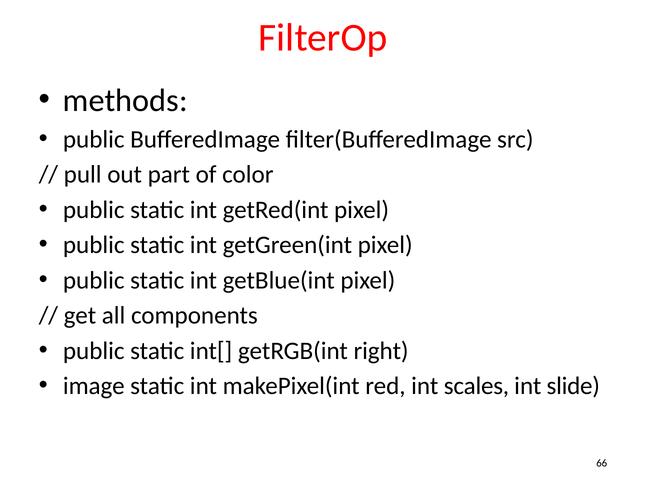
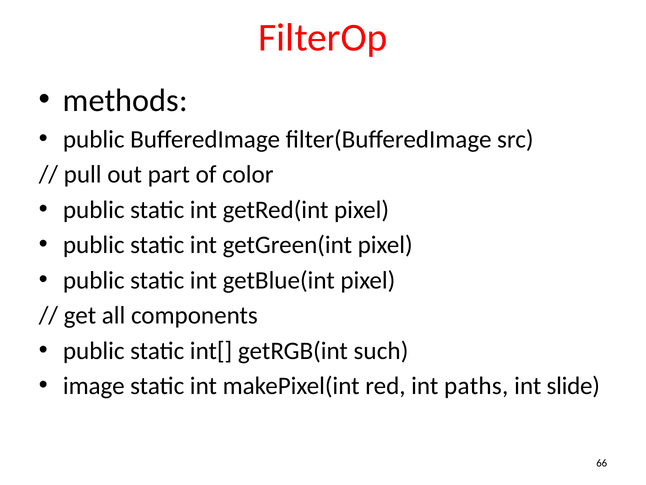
right: right -> such
scales: scales -> paths
